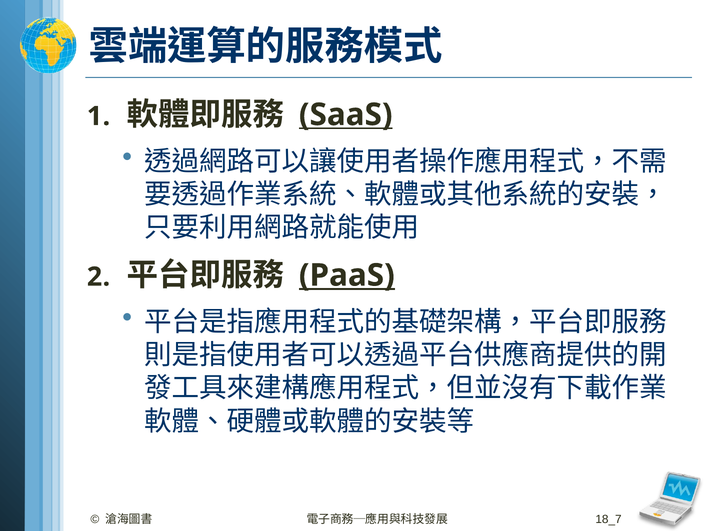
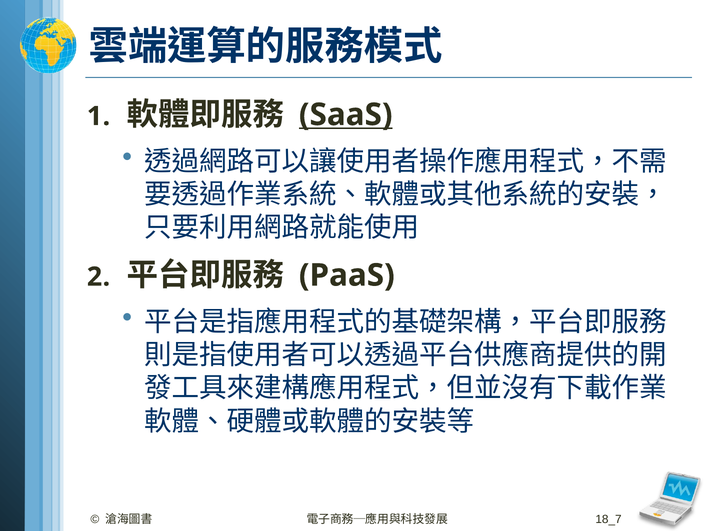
PaaS underline: present -> none
